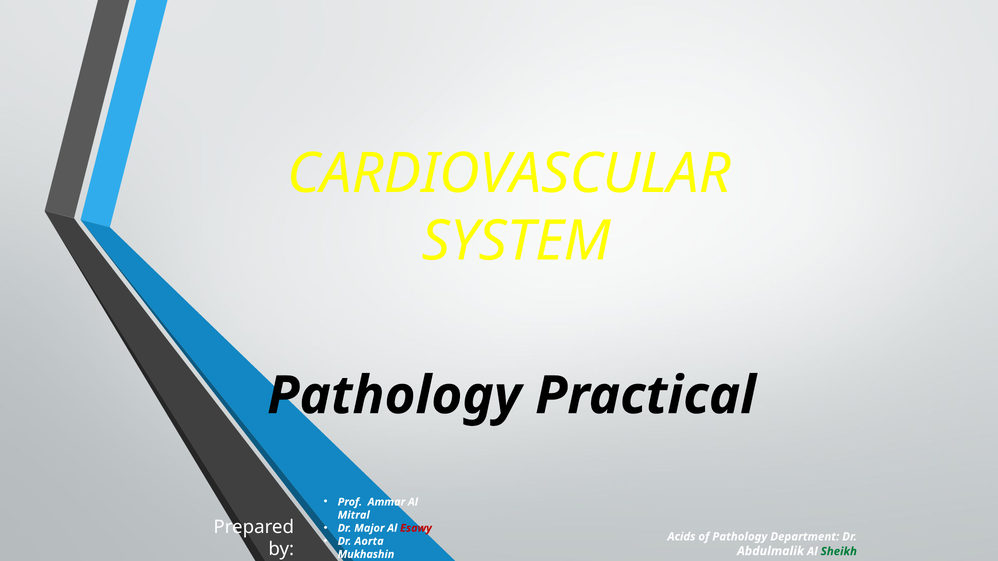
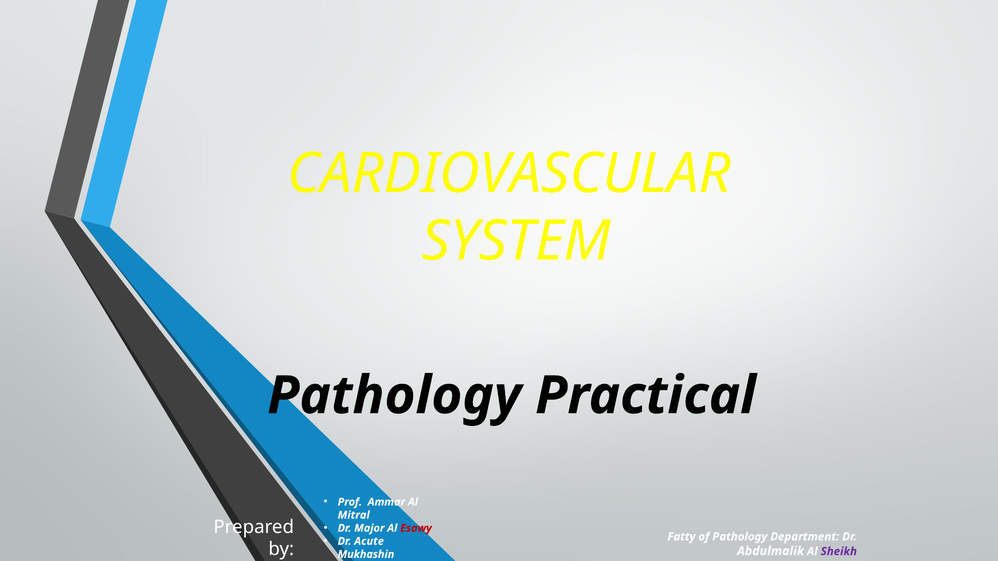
Acids: Acids -> Fatty
Aorta: Aorta -> Acute
Sheikh colour: green -> purple
